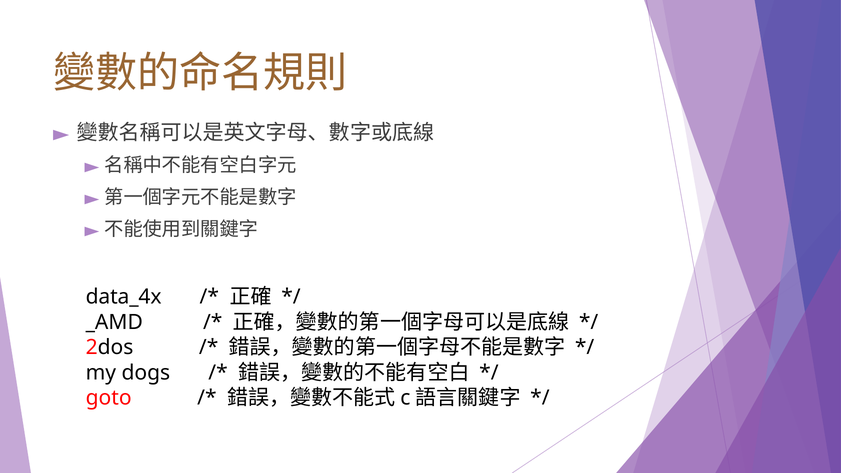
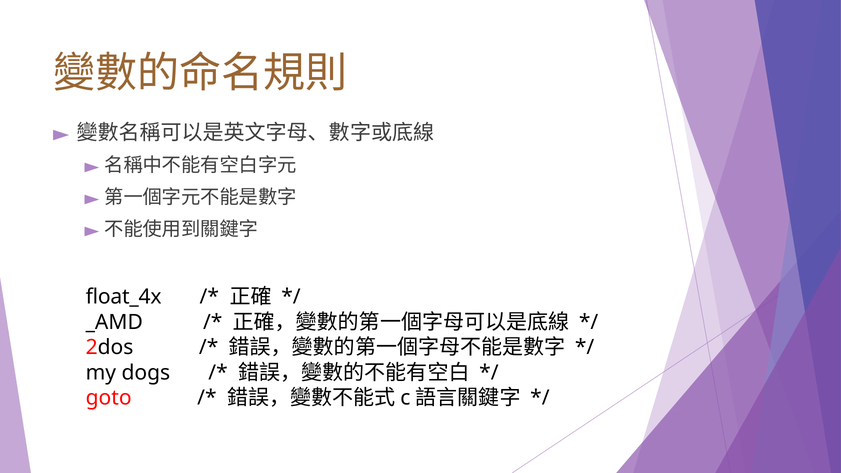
data_4x: data_4x -> float_4x
